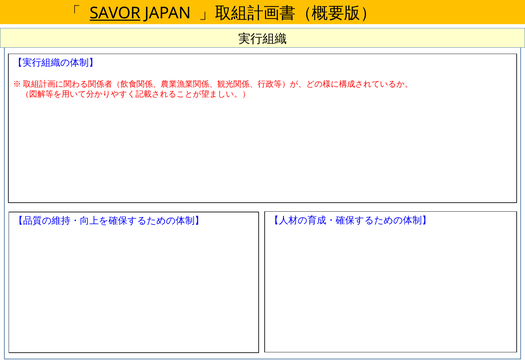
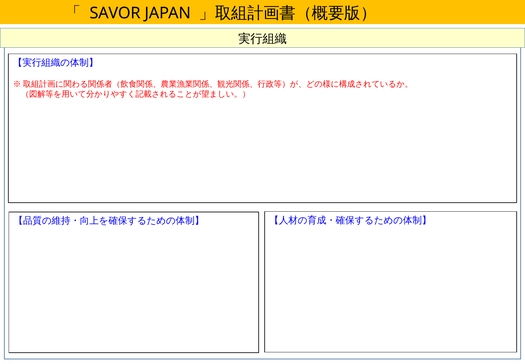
SAVOR underline: present -> none
